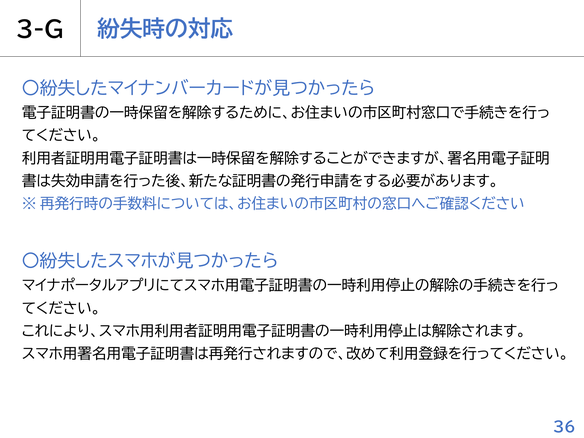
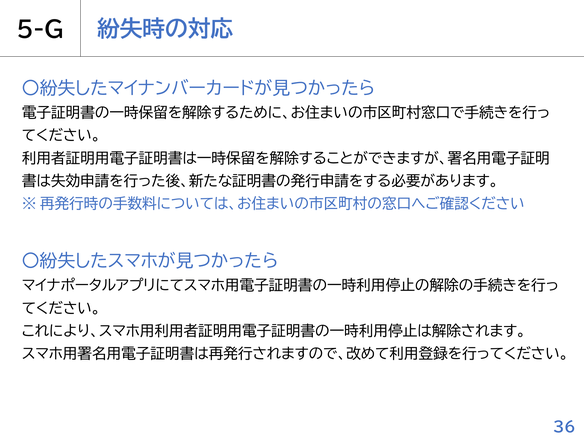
3-G: 3-G -> 5-G
